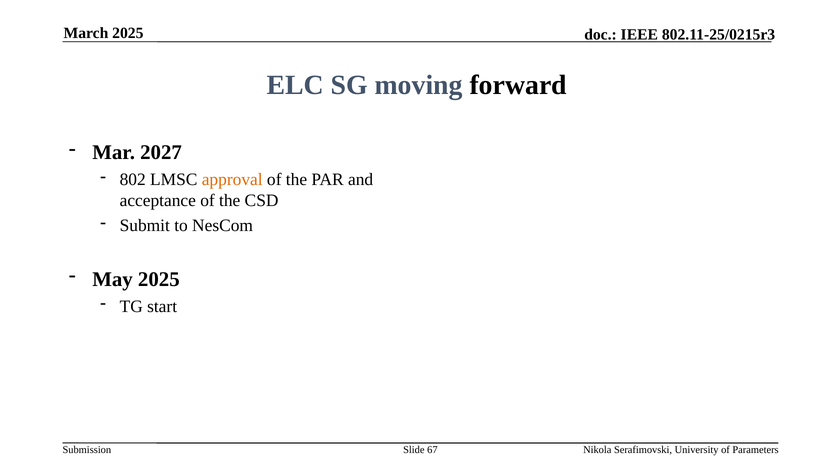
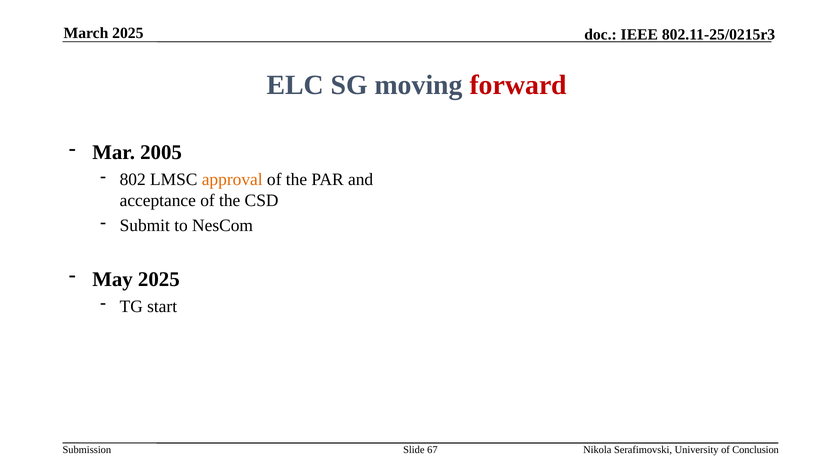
forward colour: black -> red
2027: 2027 -> 2005
Parameters: Parameters -> Conclusion
